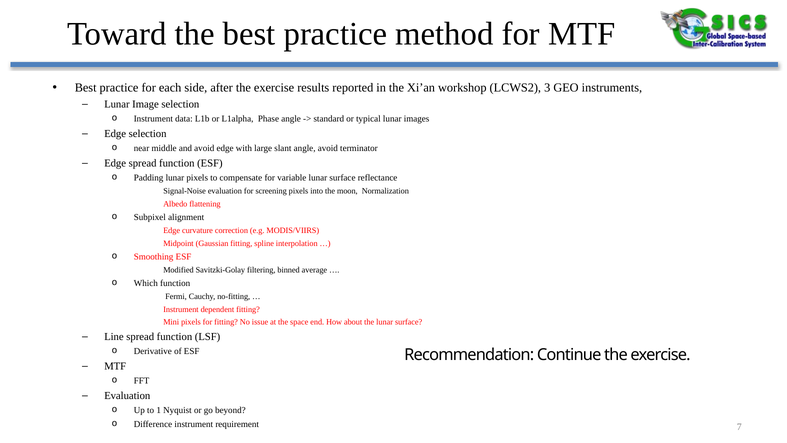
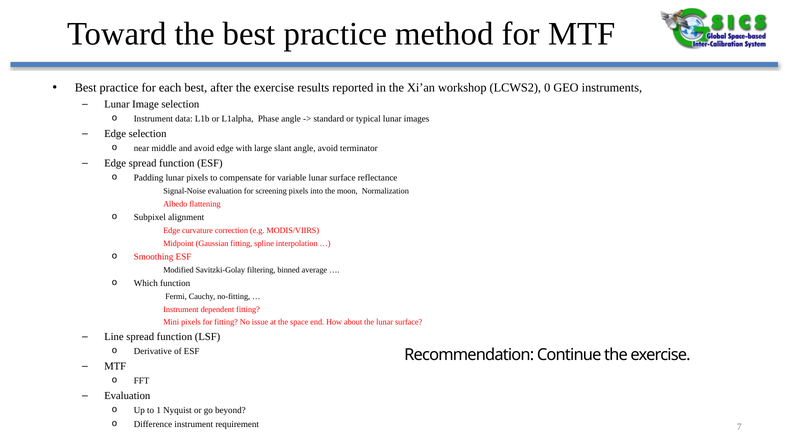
each side: side -> best
3: 3 -> 0
